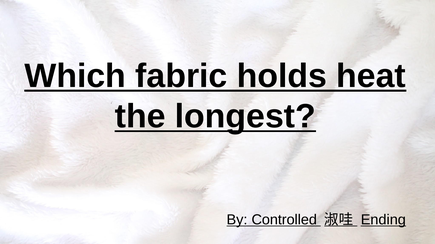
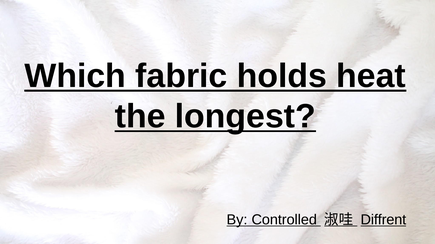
Ending: Ending -> Diffrent
